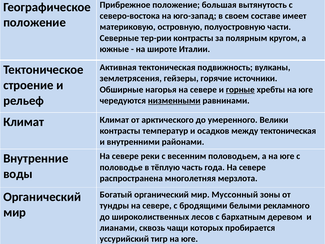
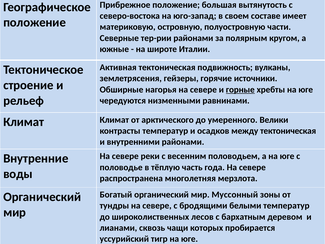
тер-рии контрасты: контрасты -> районами
низменными underline: present -> none
белыми рекламного: рекламного -> температур
